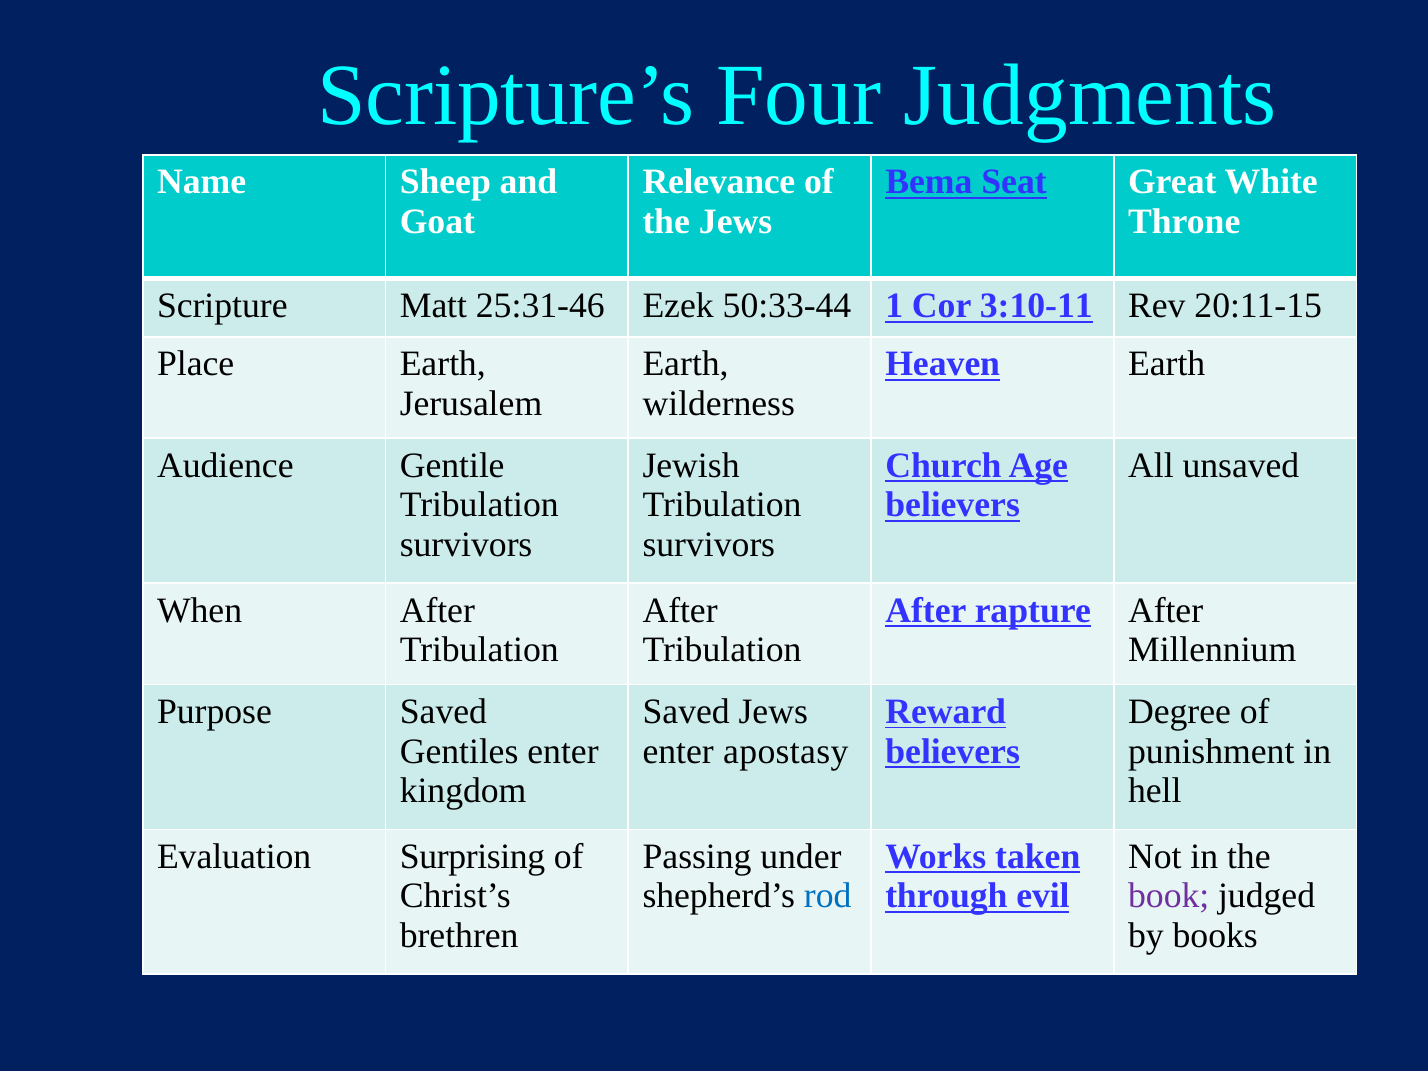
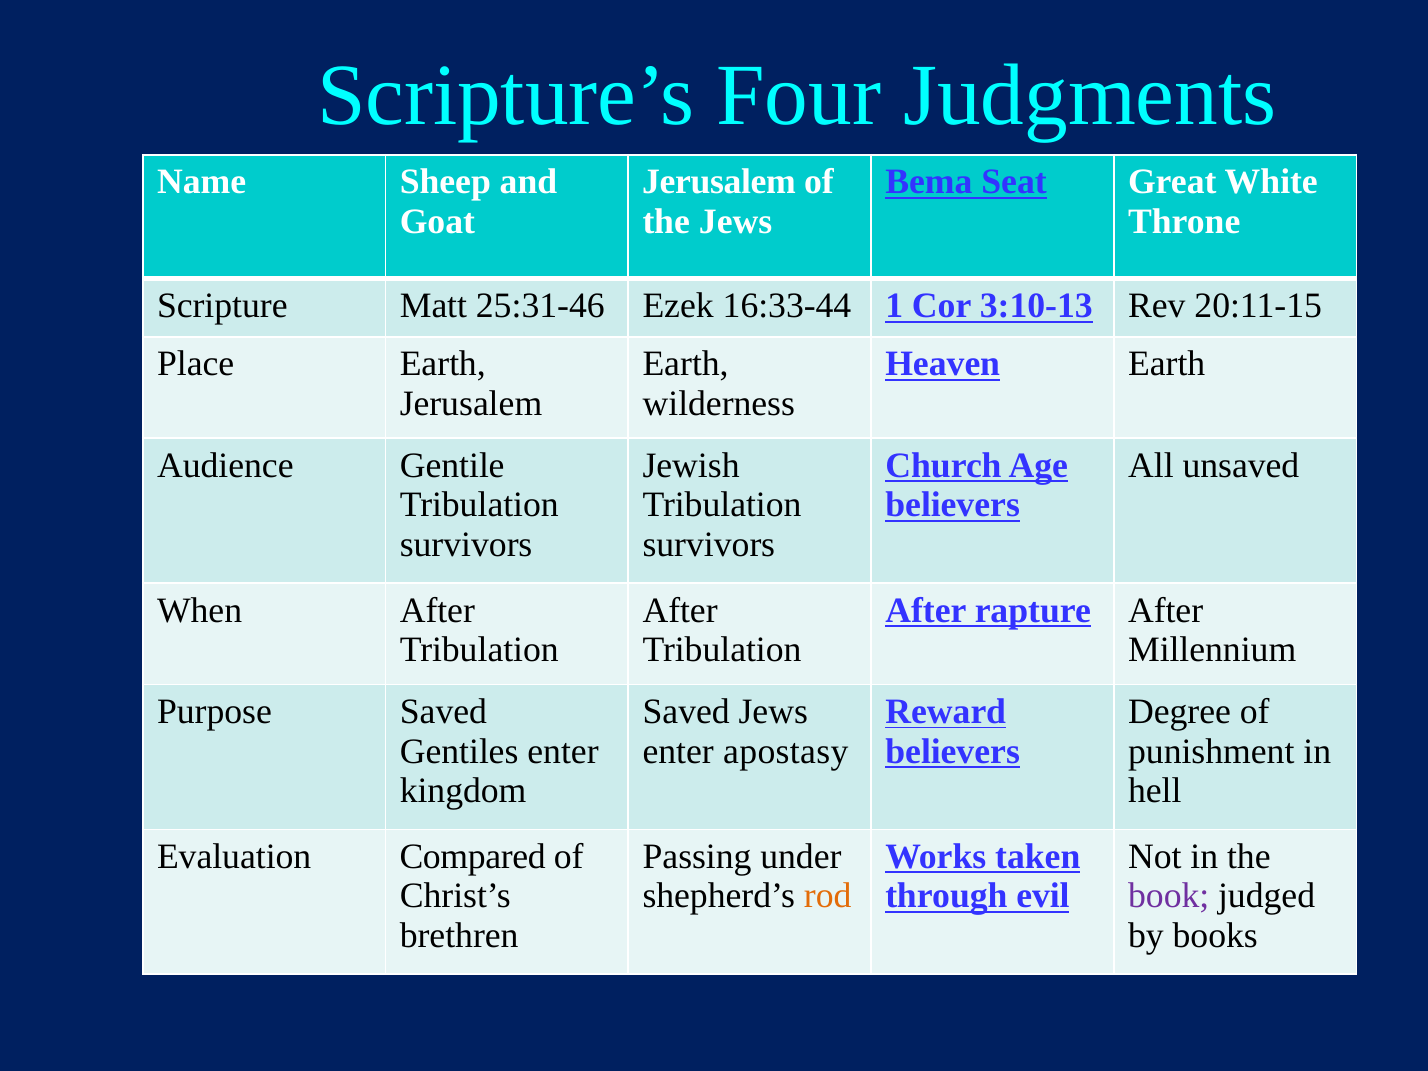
Relevance at (719, 182): Relevance -> Jerusalem
50:33-44: 50:33-44 -> 16:33-44
3:10-11: 3:10-11 -> 3:10-13
Surprising: Surprising -> Compared
rod colour: blue -> orange
